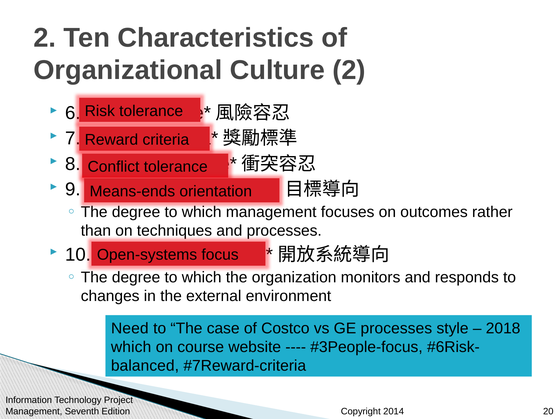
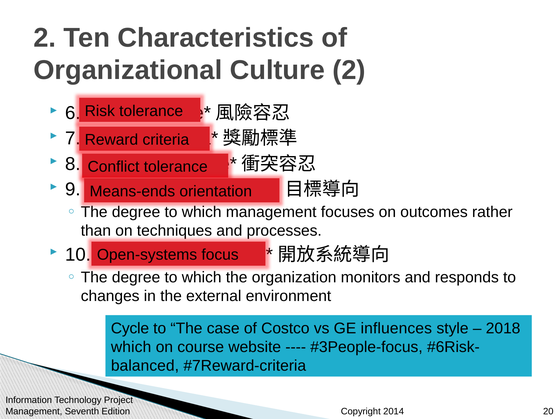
Need: Need -> Cycle
GE processes: processes -> influences
